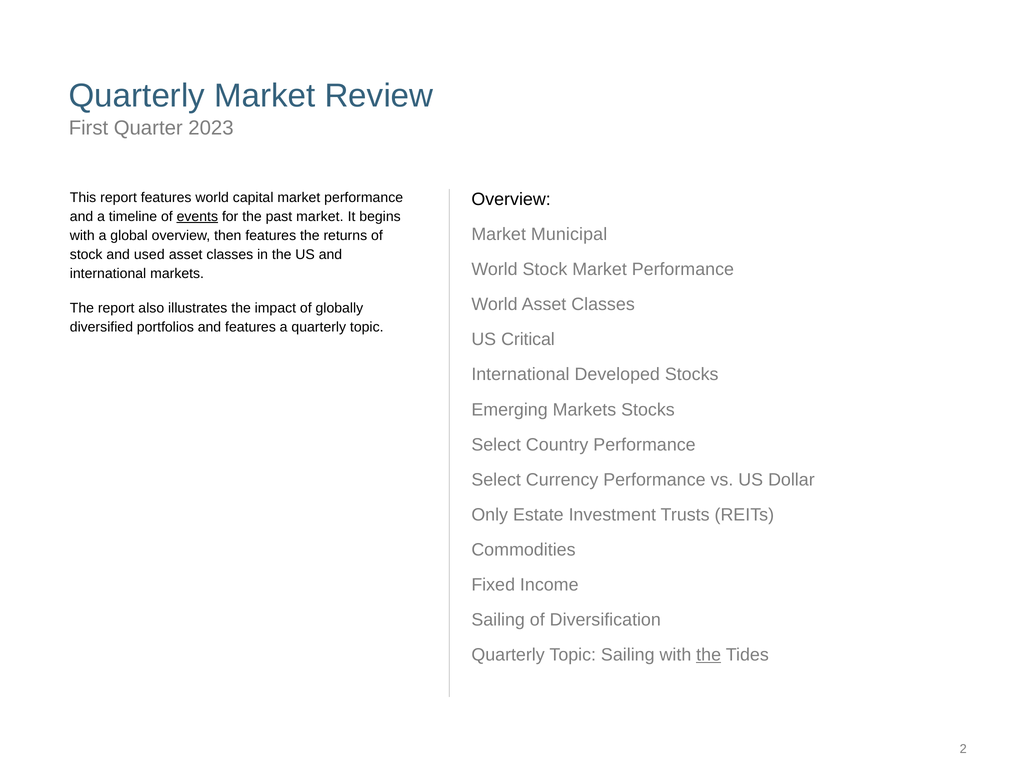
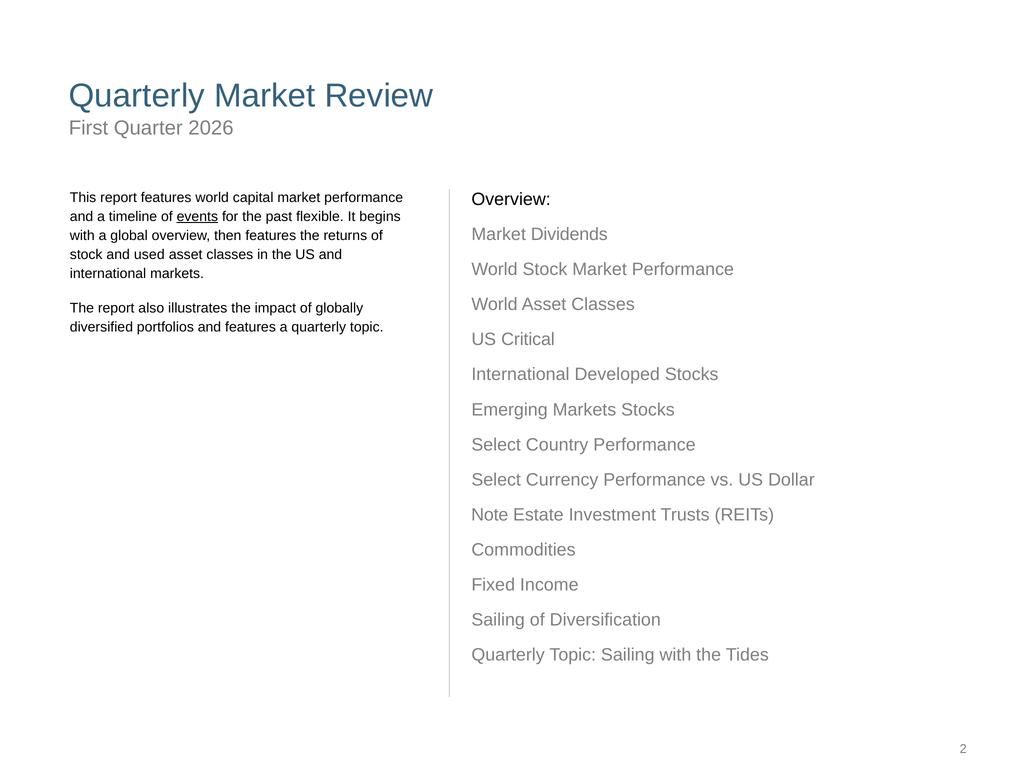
2023: 2023 -> 2026
past market: market -> flexible
Municipal: Municipal -> Dividends
Only: Only -> Note
the at (709, 655) underline: present -> none
